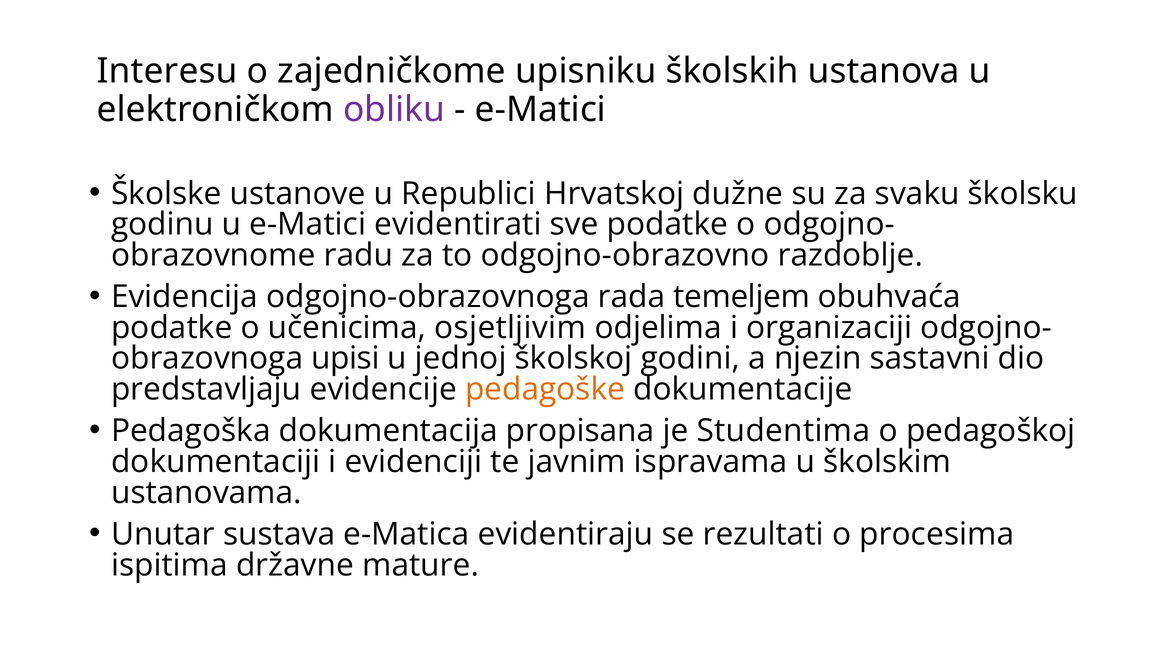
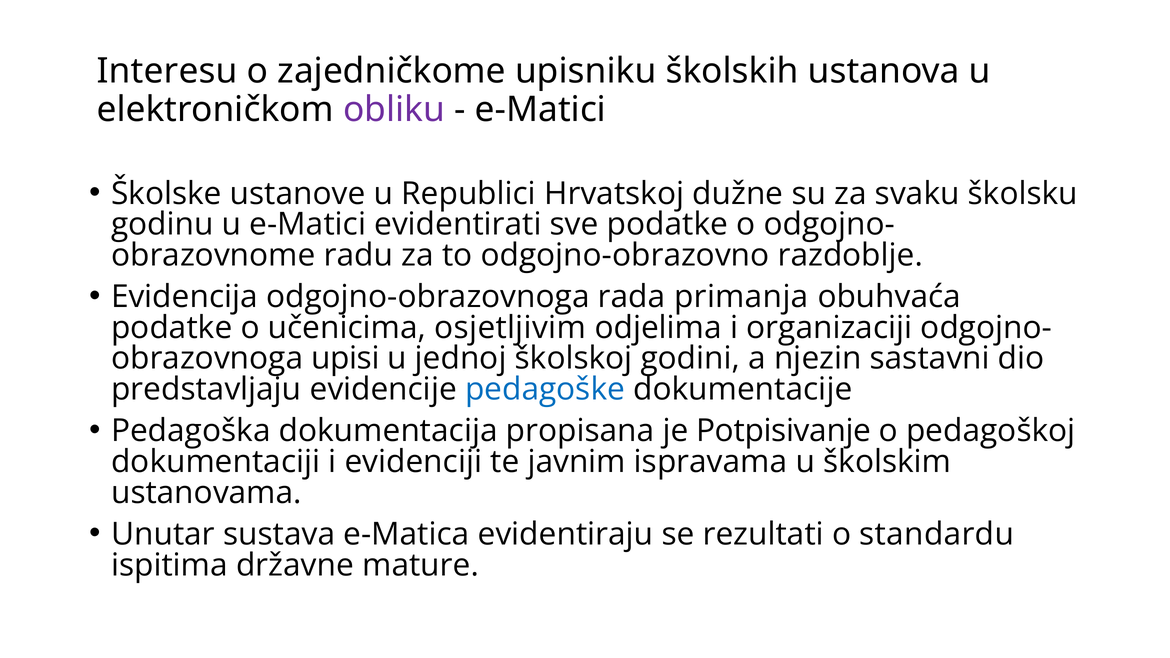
temeljem: temeljem -> primanja
pedagoške colour: orange -> blue
Studentima: Studentima -> Potpisivanje
procesima: procesima -> standardu
